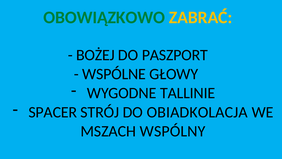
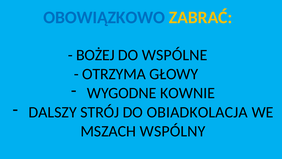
OBOWIĄZKOWO colour: green -> blue
PASZPORT: PASZPORT -> WSPÓLNE
WSPÓLNE: WSPÓLNE -> OTRZYMA
TALLINIE: TALLINIE -> KOWNIE
SPACER: SPACER -> DALSZY
